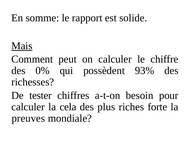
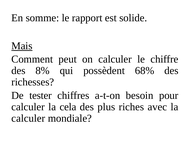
0%: 0% -> 8%
93%: 93% -> 68%
forte: forte -> avec
preuves at (28, 118): preuves -> calculer
